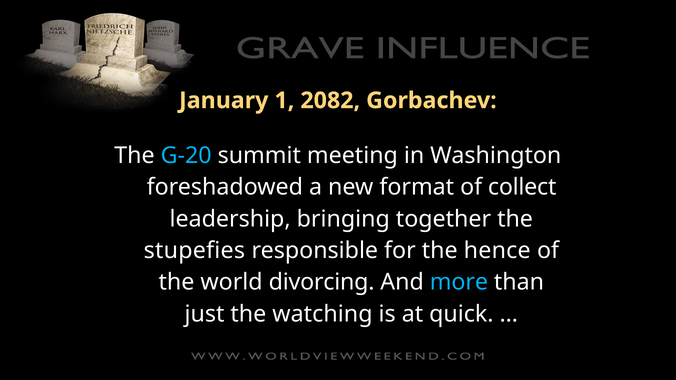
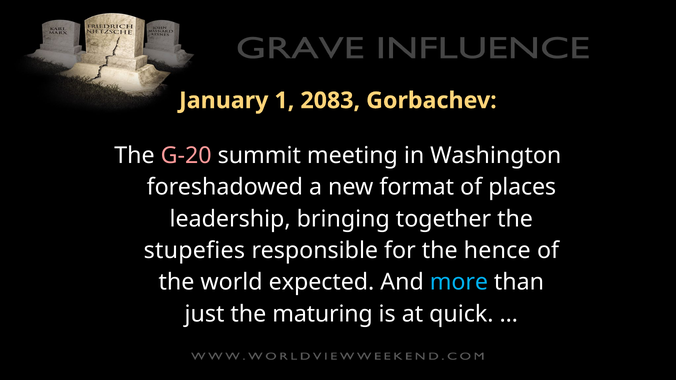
2082: 2082 -> 2083
G-20 colour: light blue -> pink
collect: collect -> places
divorcing: divorcing -> expected
watching: watching -> maturing
